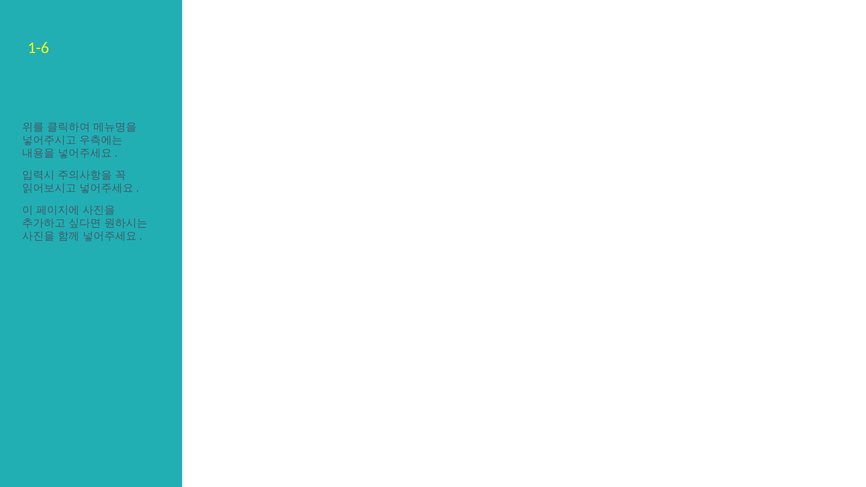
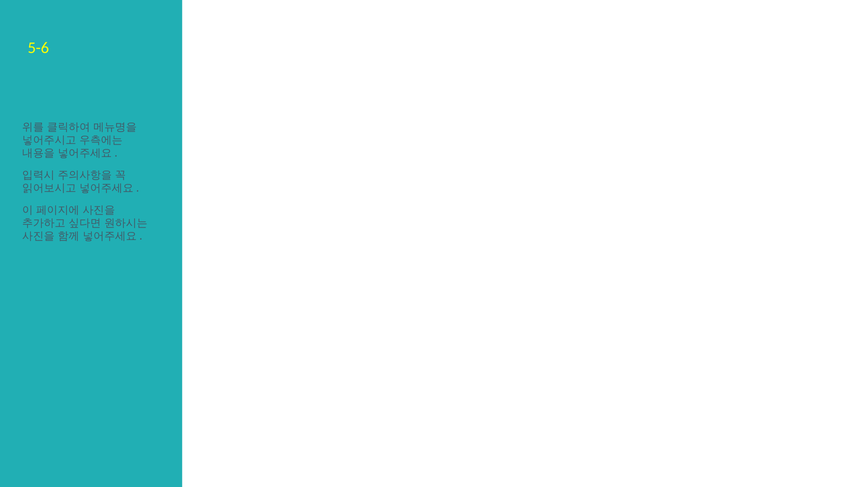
1-6: 1-6 -> 5-6
